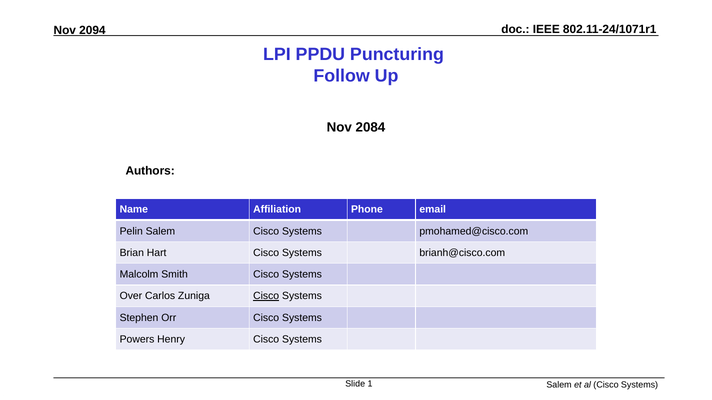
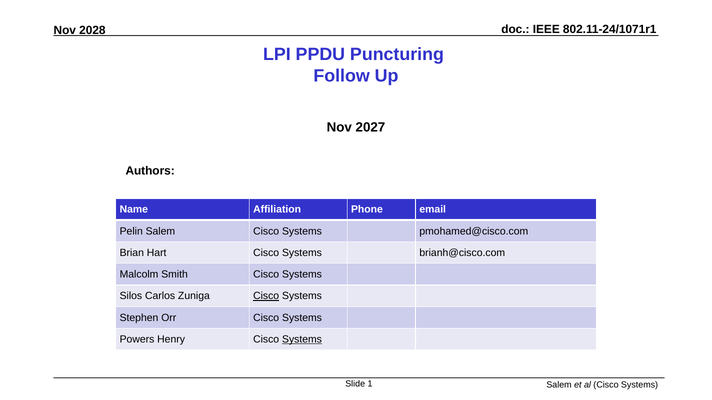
2094: 2094 -> 2028
2084: 2084 -> 2027
Over: Over -> Silos
Systems at (302, 340) underline: none -> present
